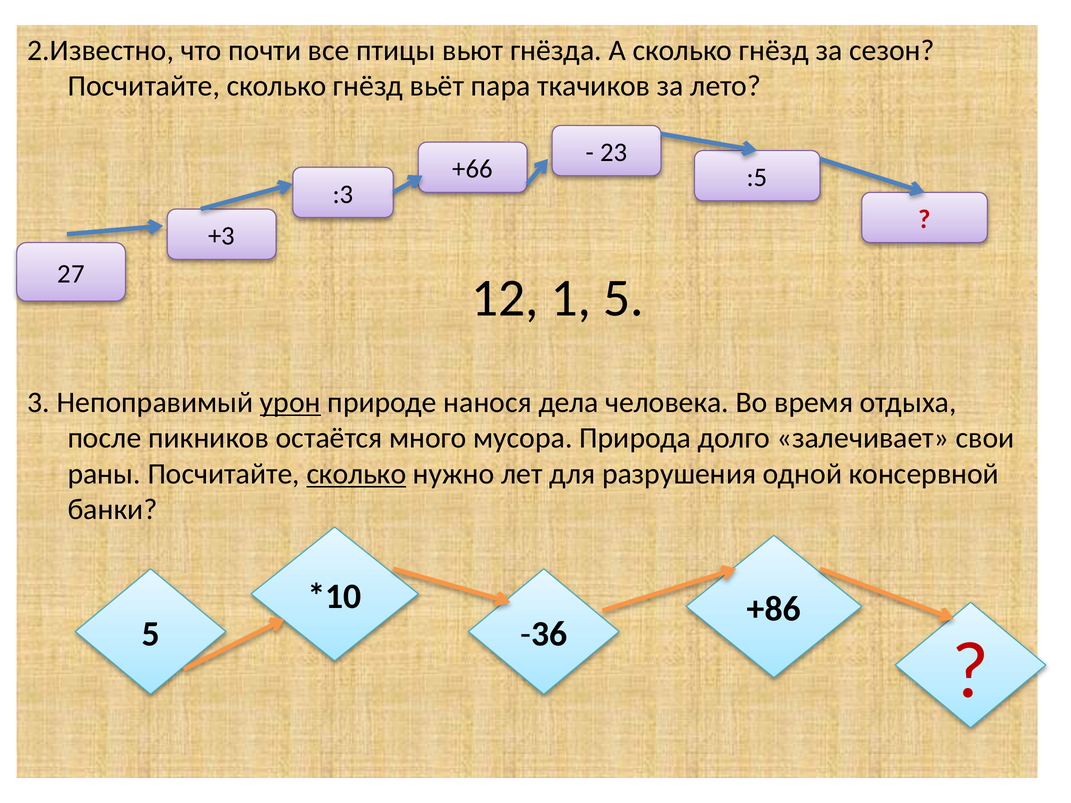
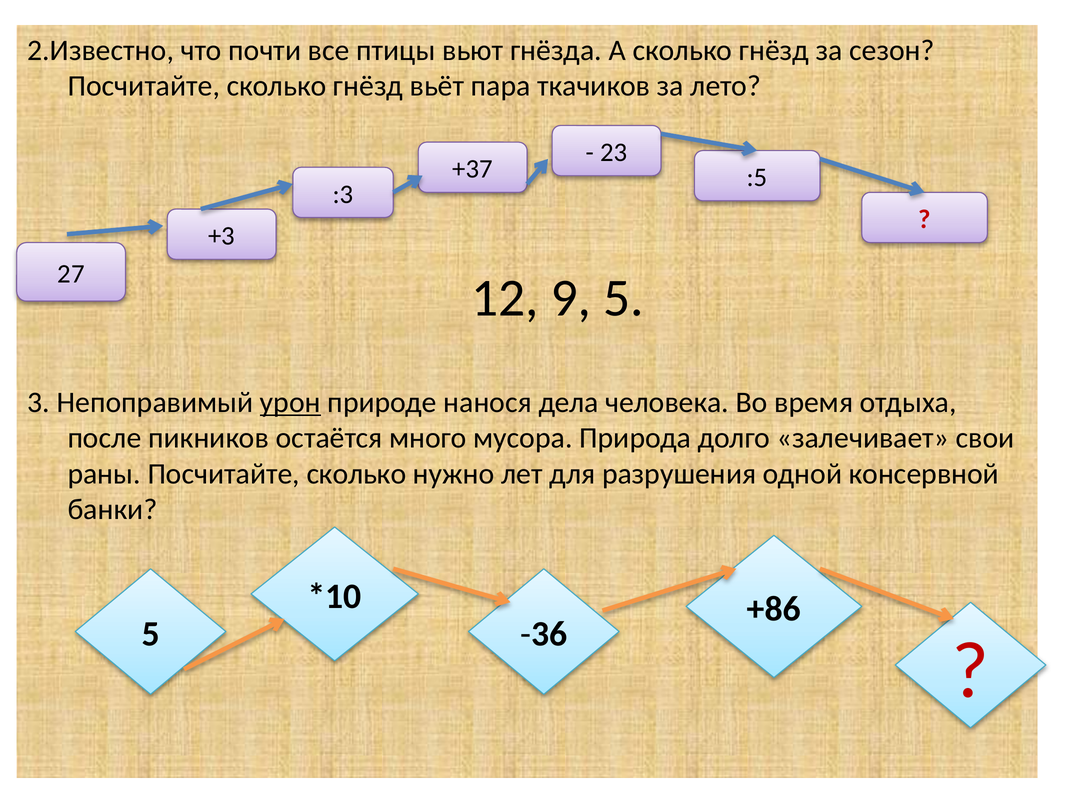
+66: +66 -> +37
1: 1 -> 9
сколько at (356, 474) underline: present -> none
